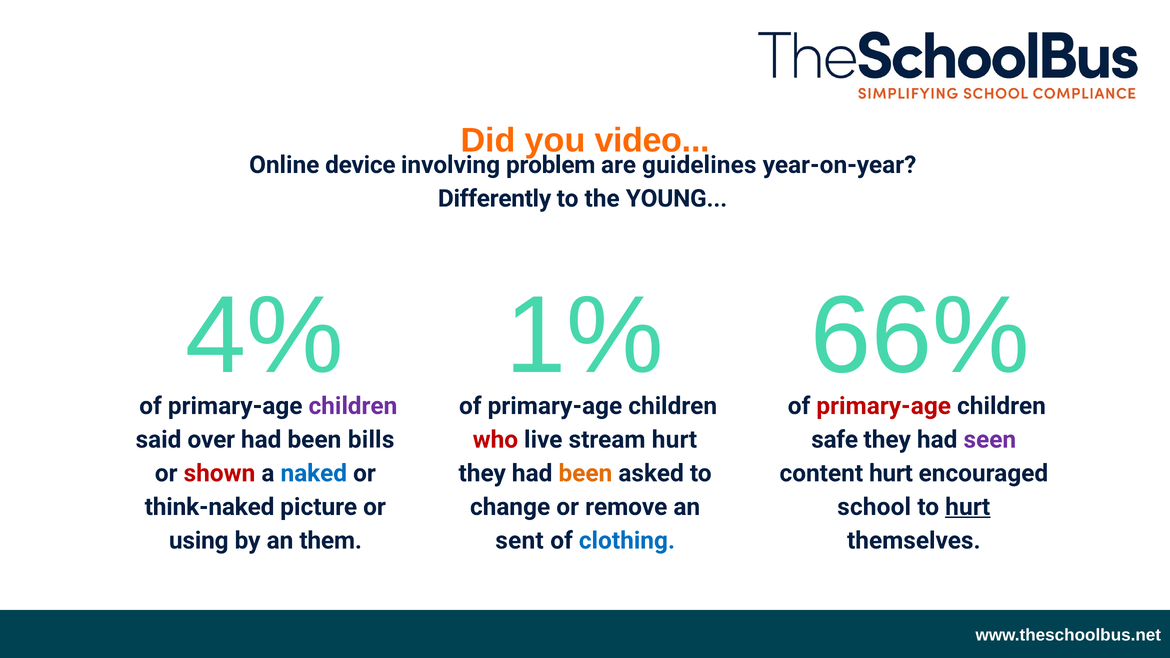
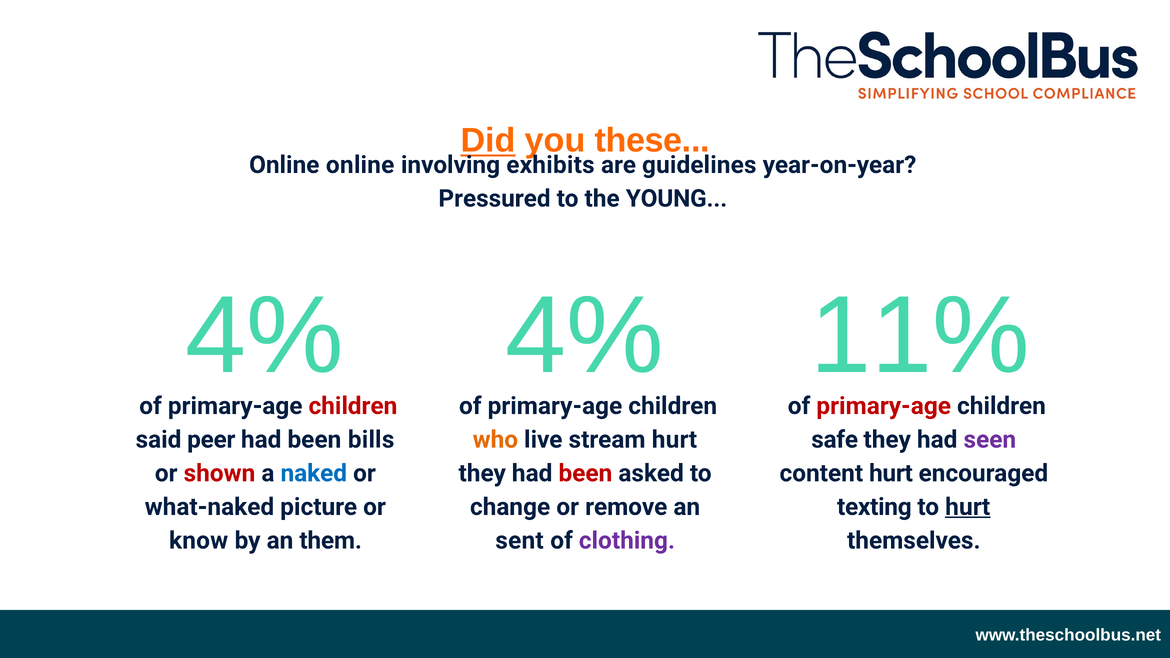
Did underline: none -> present
video: video -> these
Online device: device -> online
problem: problem -> exhibits
Differently: Differently -> Pressured
4% 1%: 1% -> 4%
66%: 66% -> 11%
children at (353, 406) colour: purple -> red
over: over -> peer
who colour: red -> orange
been at (585, 473) colour: orange -> red
think-naked: think-naked -> what-naked
school: school -> texting
using: using -> know
clothing colour: blue -> purple
